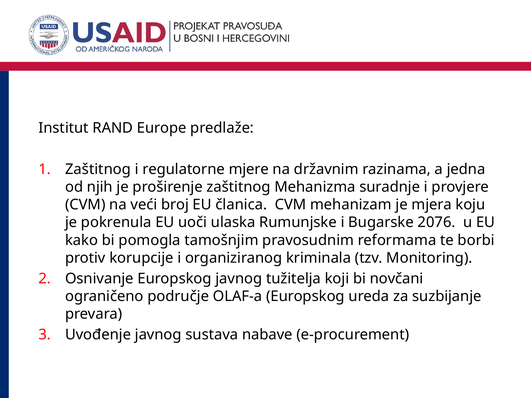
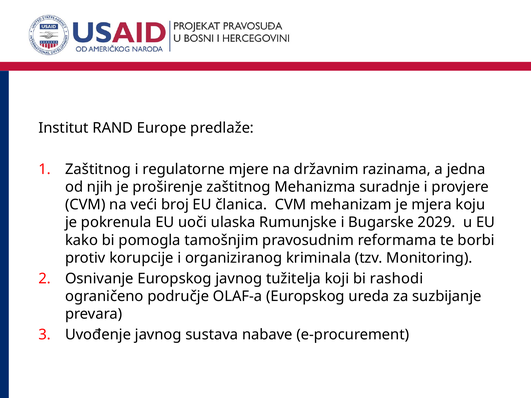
2076: 2076 -> 2029
novčani: novčani -> rashodi
